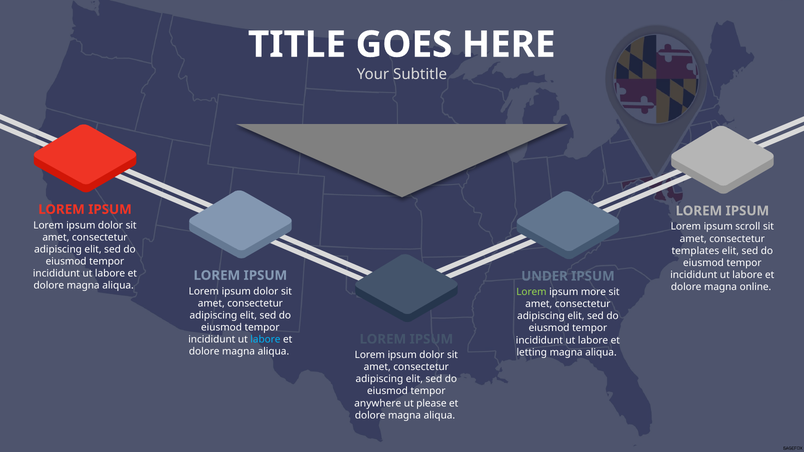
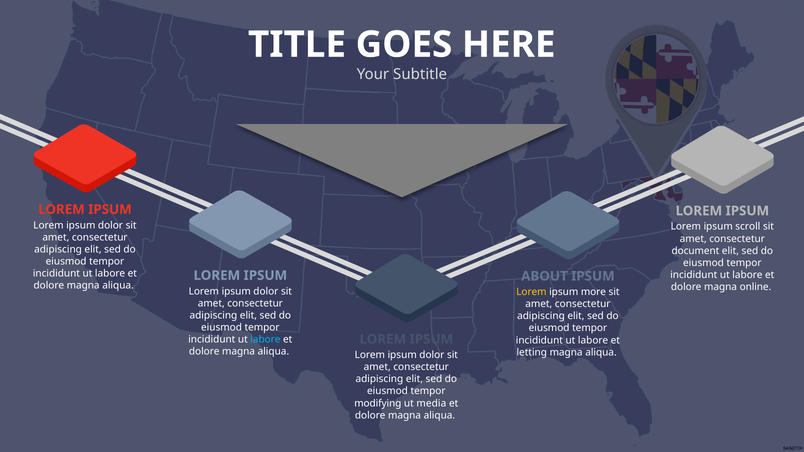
templates: templates -> document
UNDER: UNDER -> ABOUT
Lorem at (531, 292) colour: light green -> yellow
anywhere: anywhere -> modifying
please: please -> media
